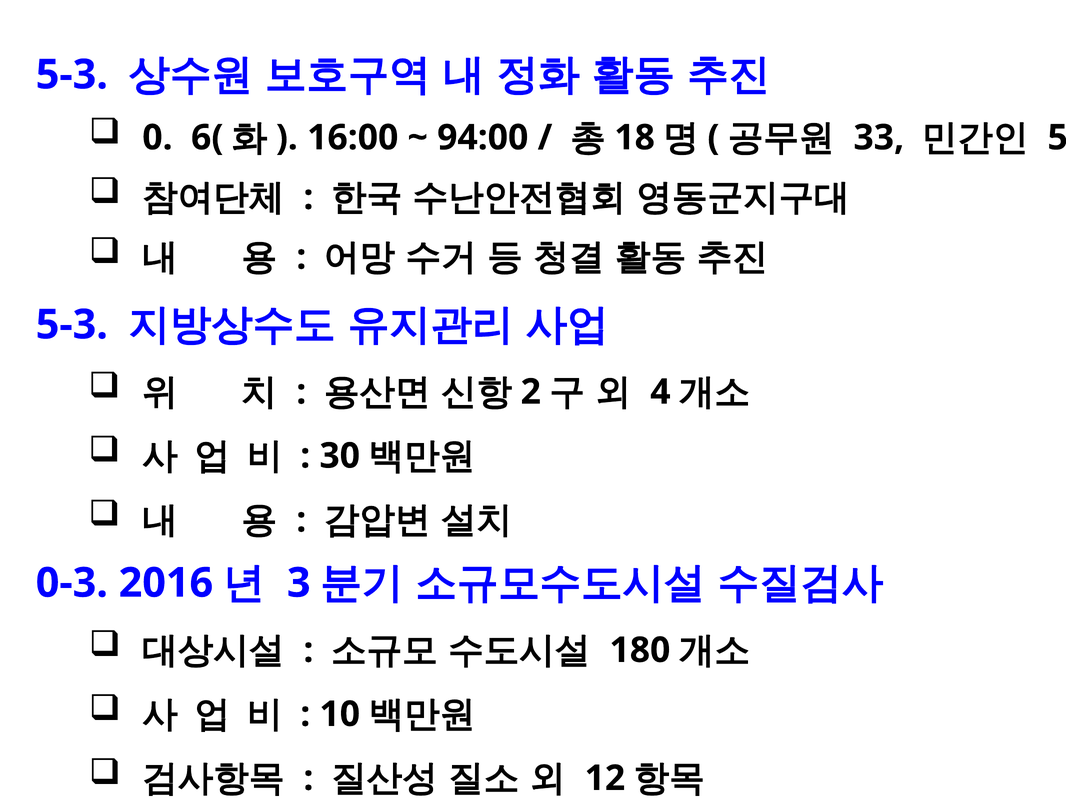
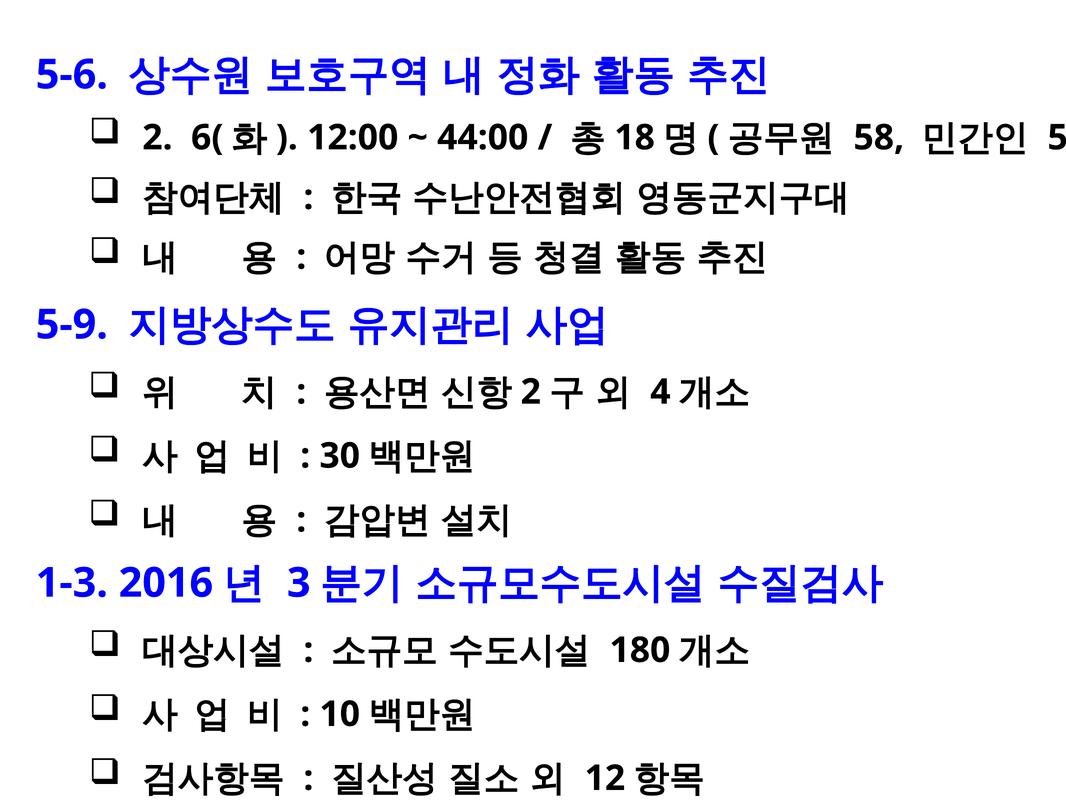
5-3 at (72, 75): 5-3 -> 5-6
0 at (157, 138): 0 -> 2
16:00: 16:00 -> 12:00
94:00: 94:00 -> 44:00
33: 33 -> 58
5-3 at (72, 325): 5-3 -> 5-9
0-3: 0-3 -> 1-3
